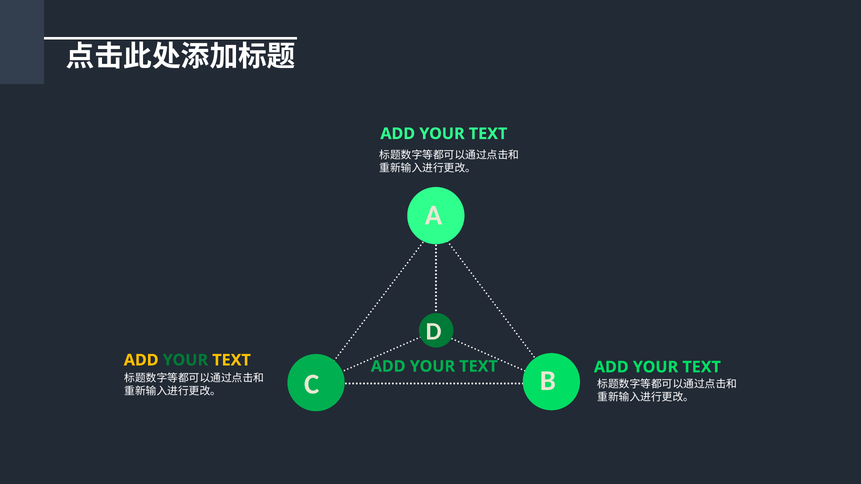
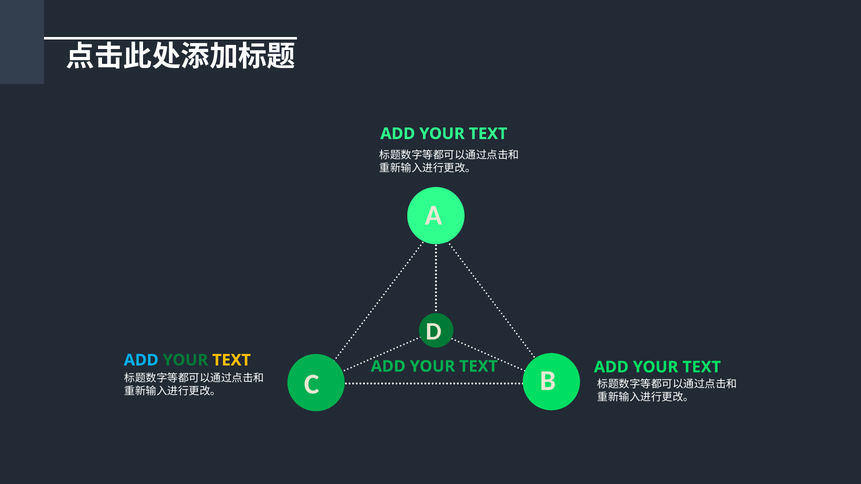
ADD at (141, 360) colour: yellow -> light blue
